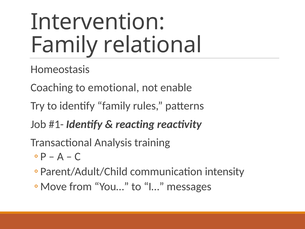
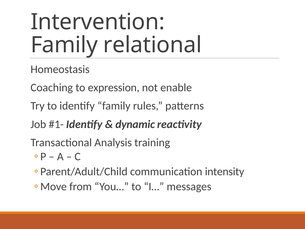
emotional: emotional -> expression
reacting: reacting -> dynamic
